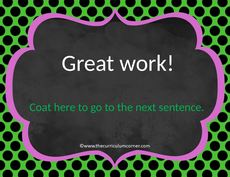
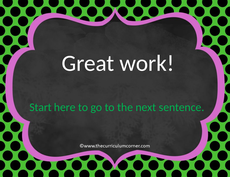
Coat: Coat -> Start
